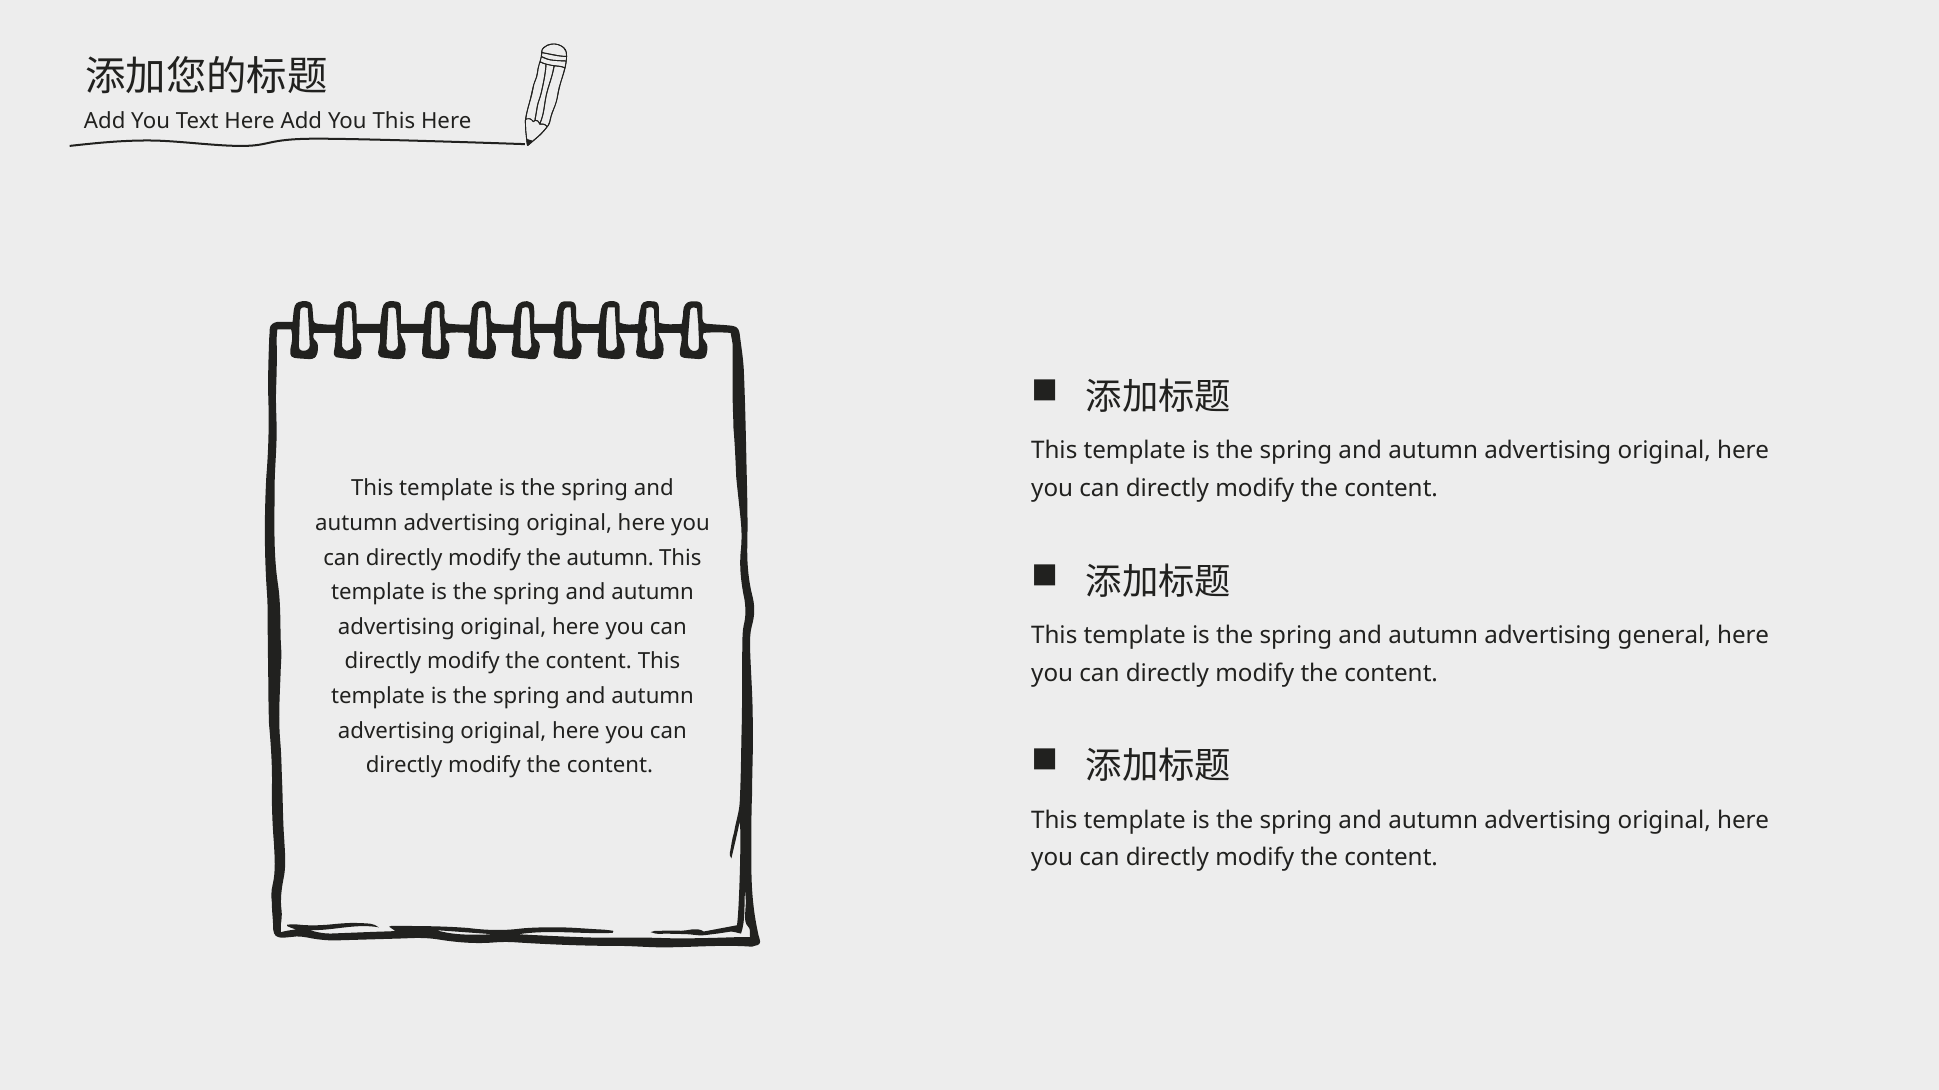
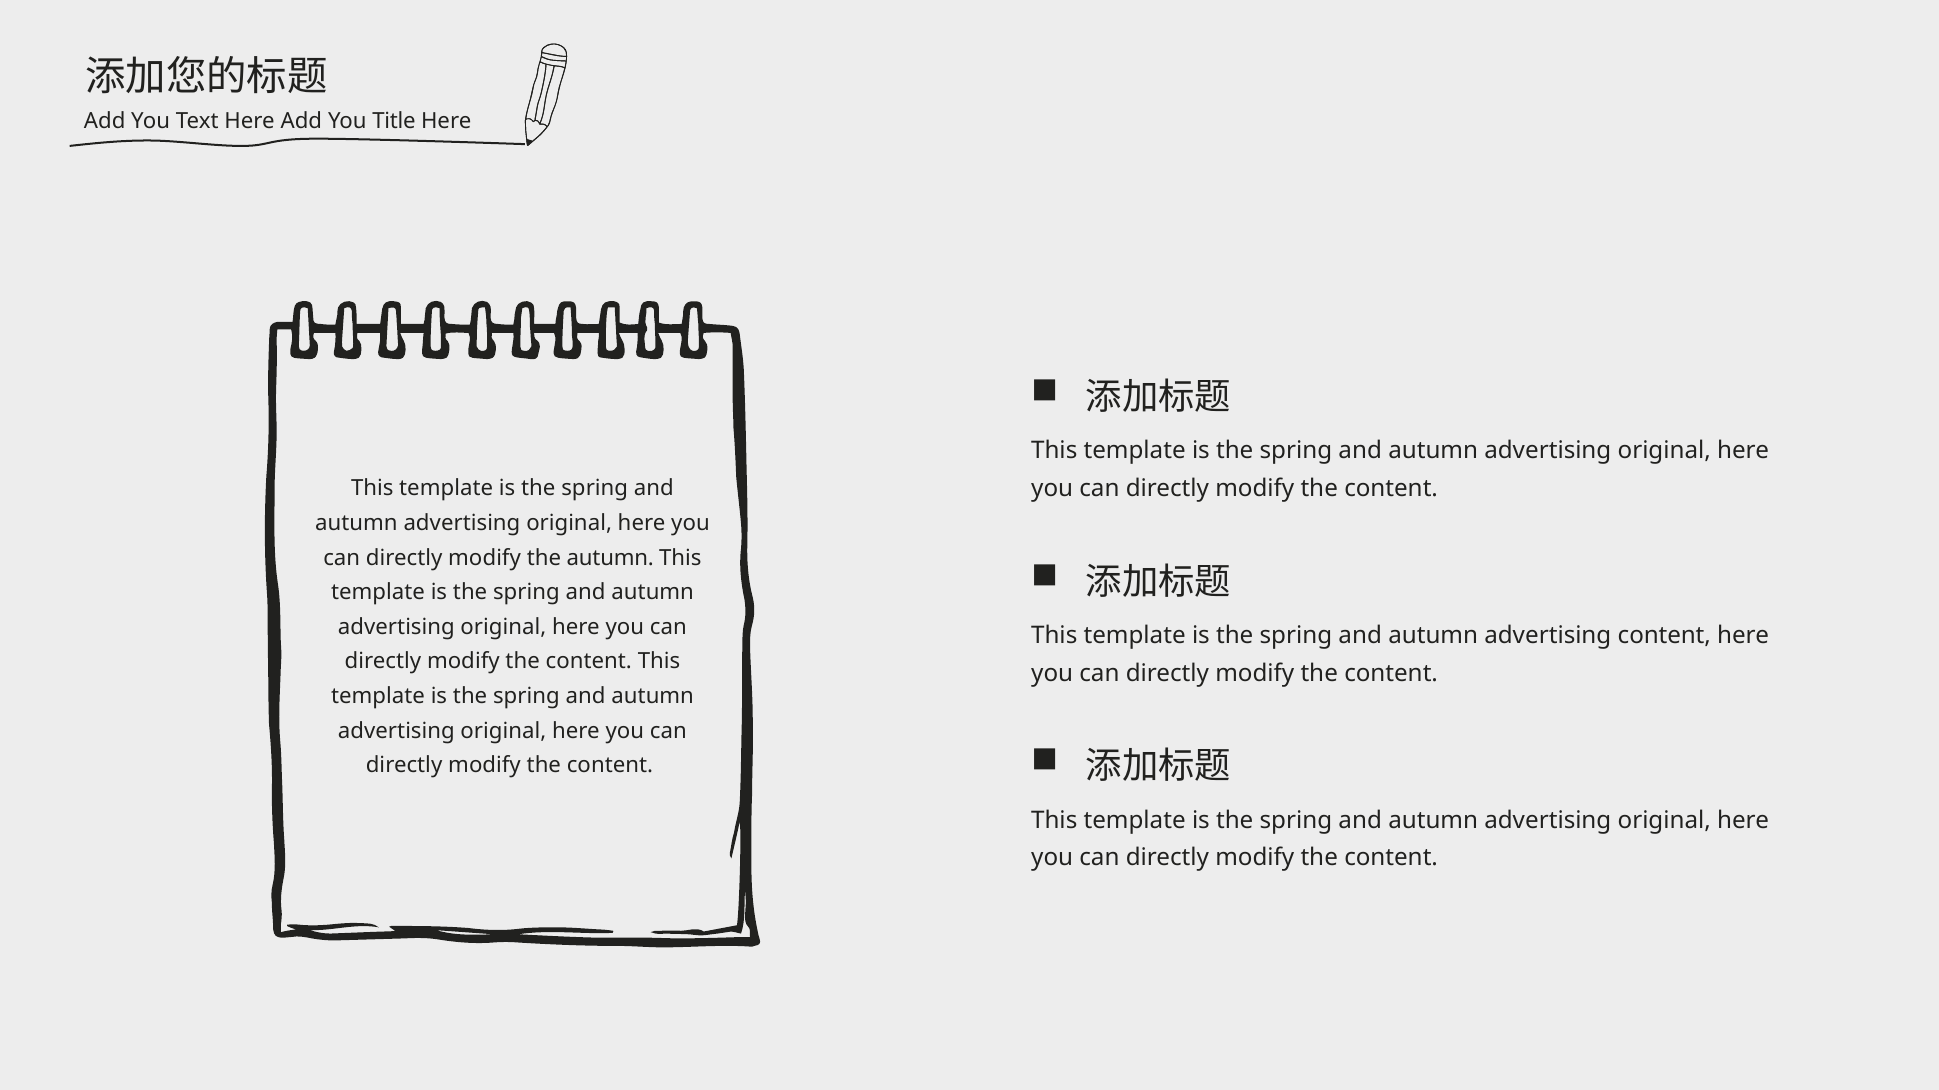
You This: This -> Title
advertising general: general -> content
